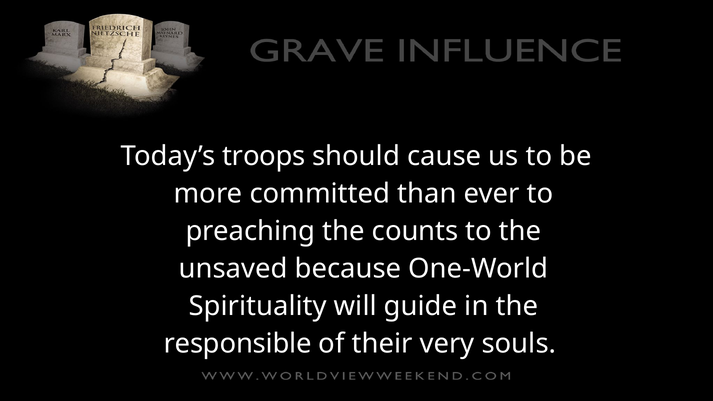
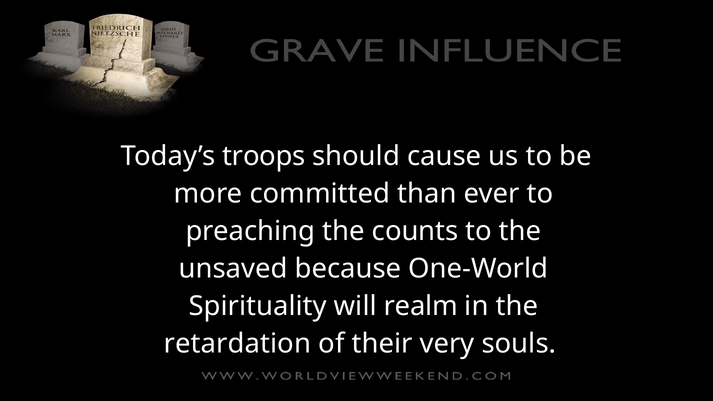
guide: guide -> realm
responsible: responsible -> retardation
